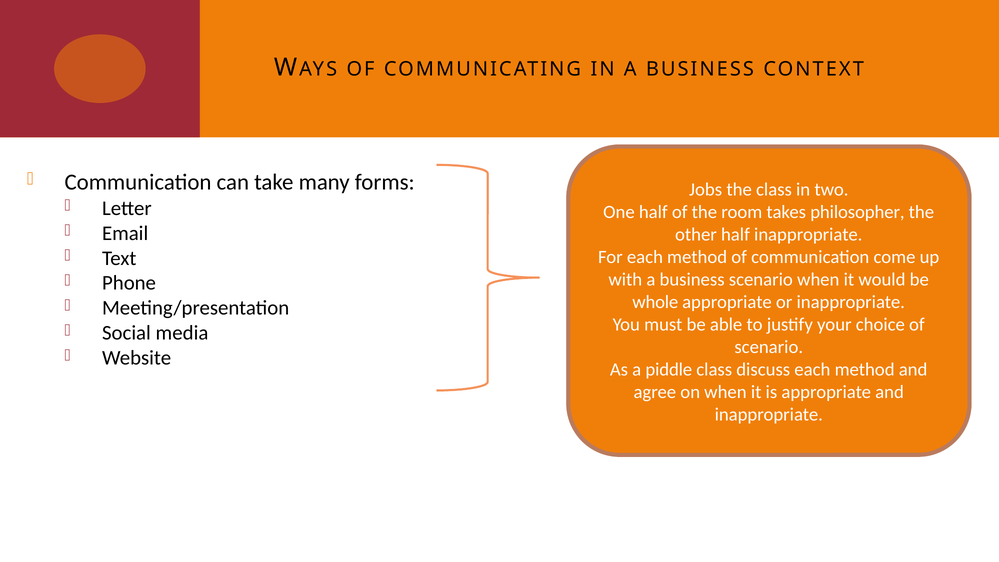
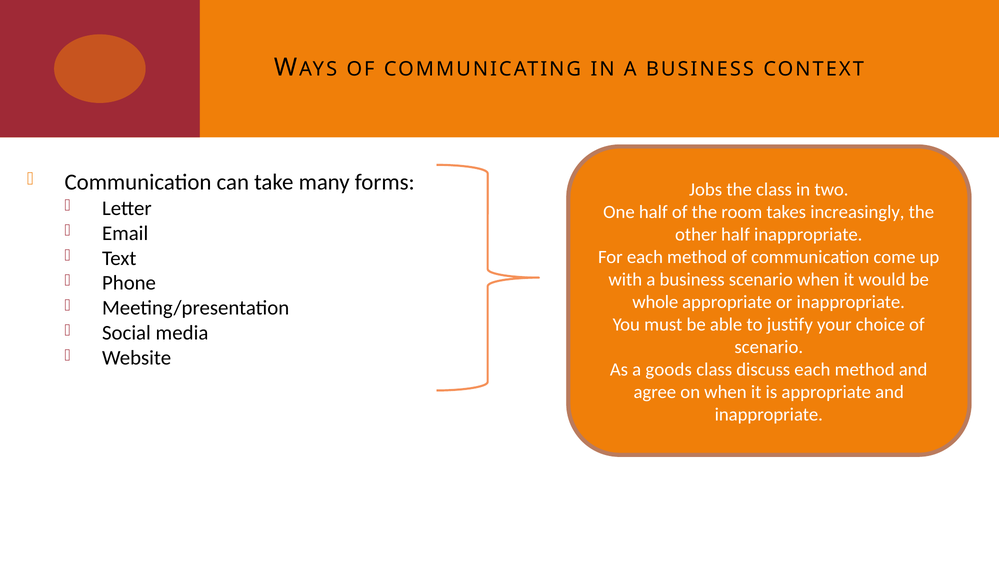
philosopher: philosopher -> increasingly
piddle: piddle -> goods
